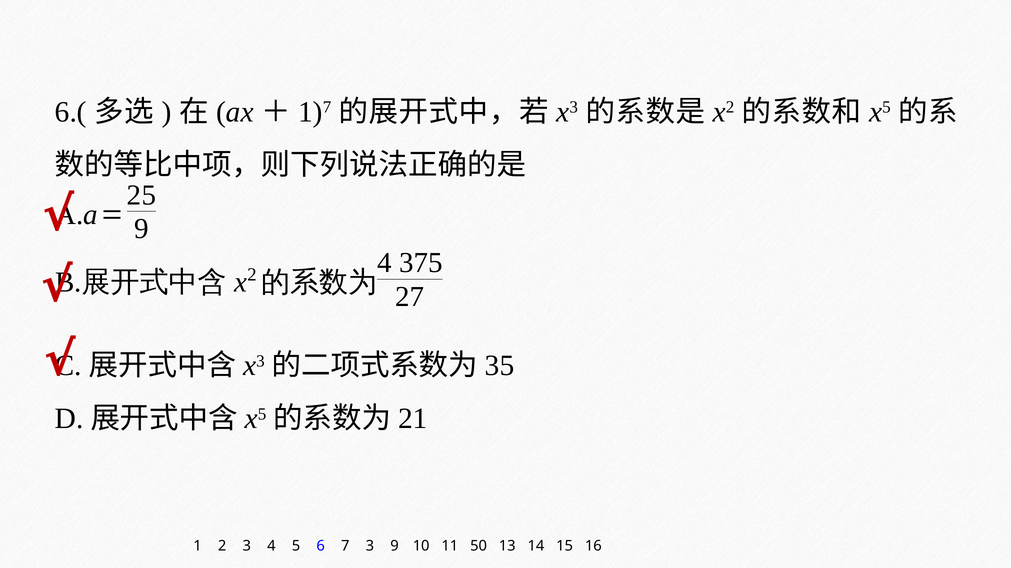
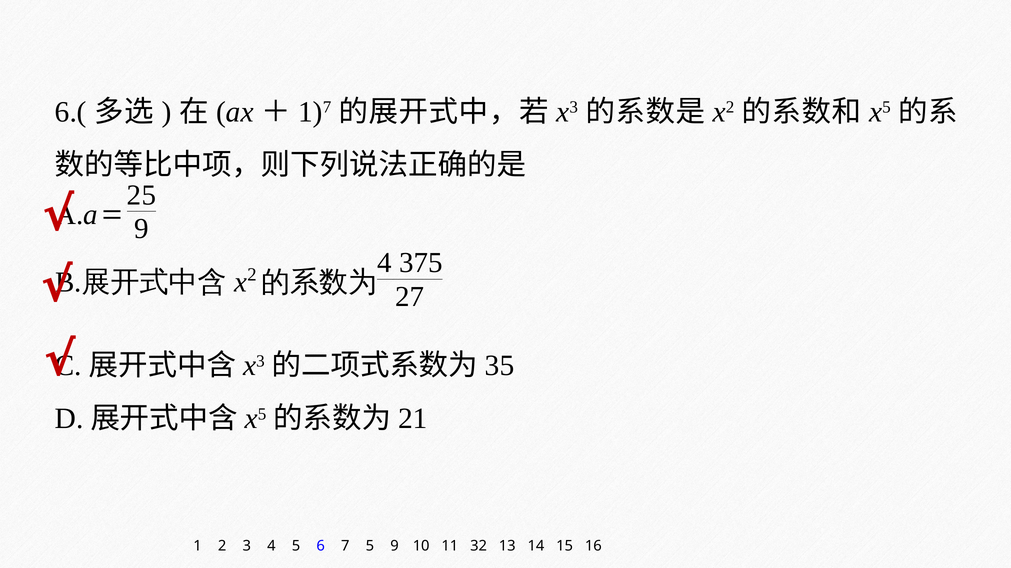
7 3: 3 -> 5
50: 50 -> 32
